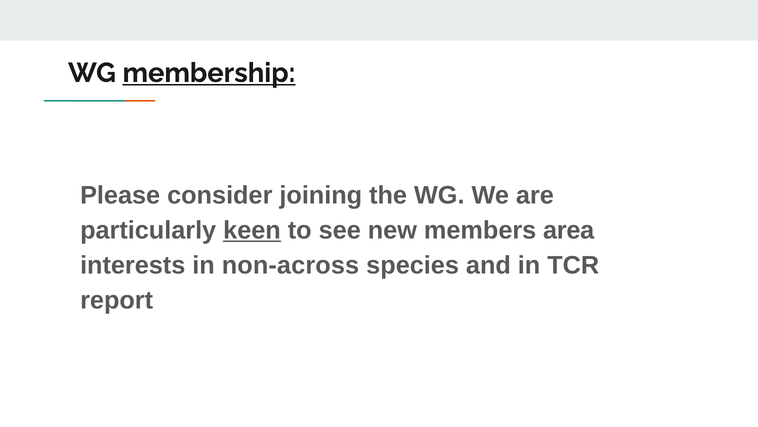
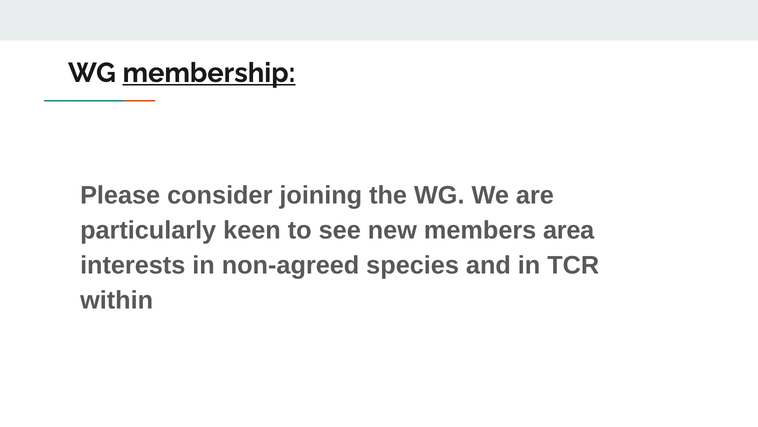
keen underline: present -> none
non-across: non-across -> non-agreed
report: report -> within
